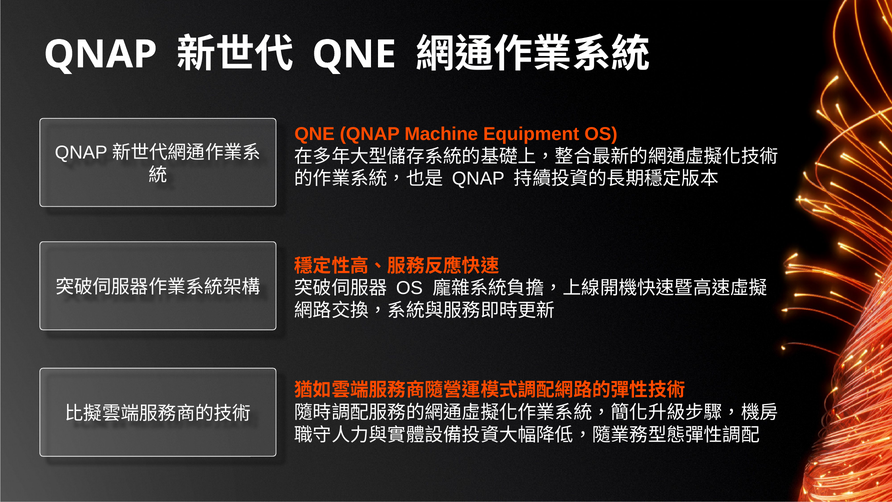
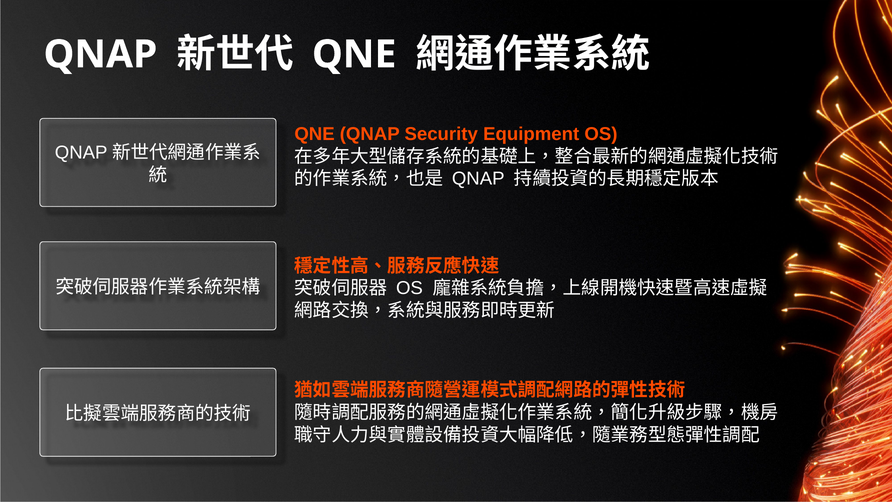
Machine: Machine -> Security
